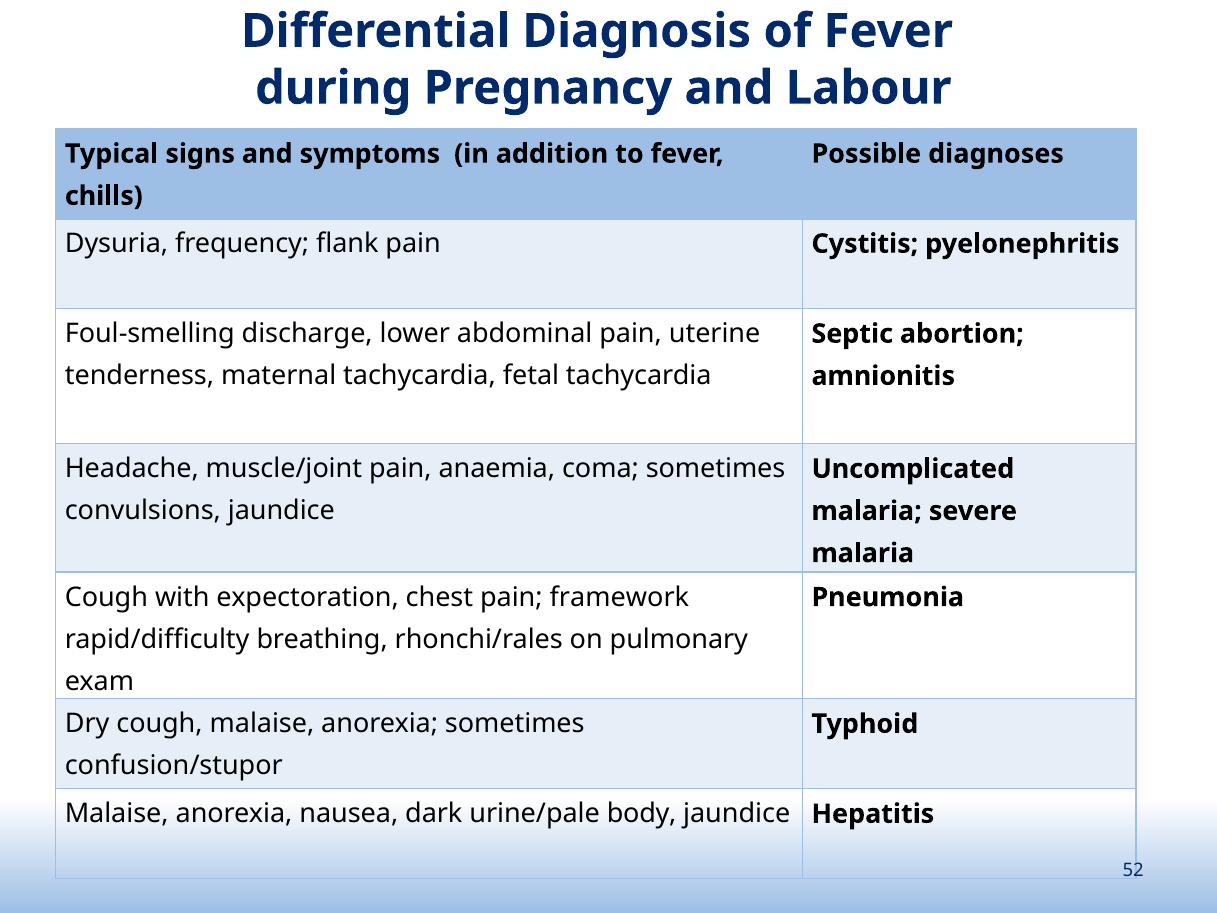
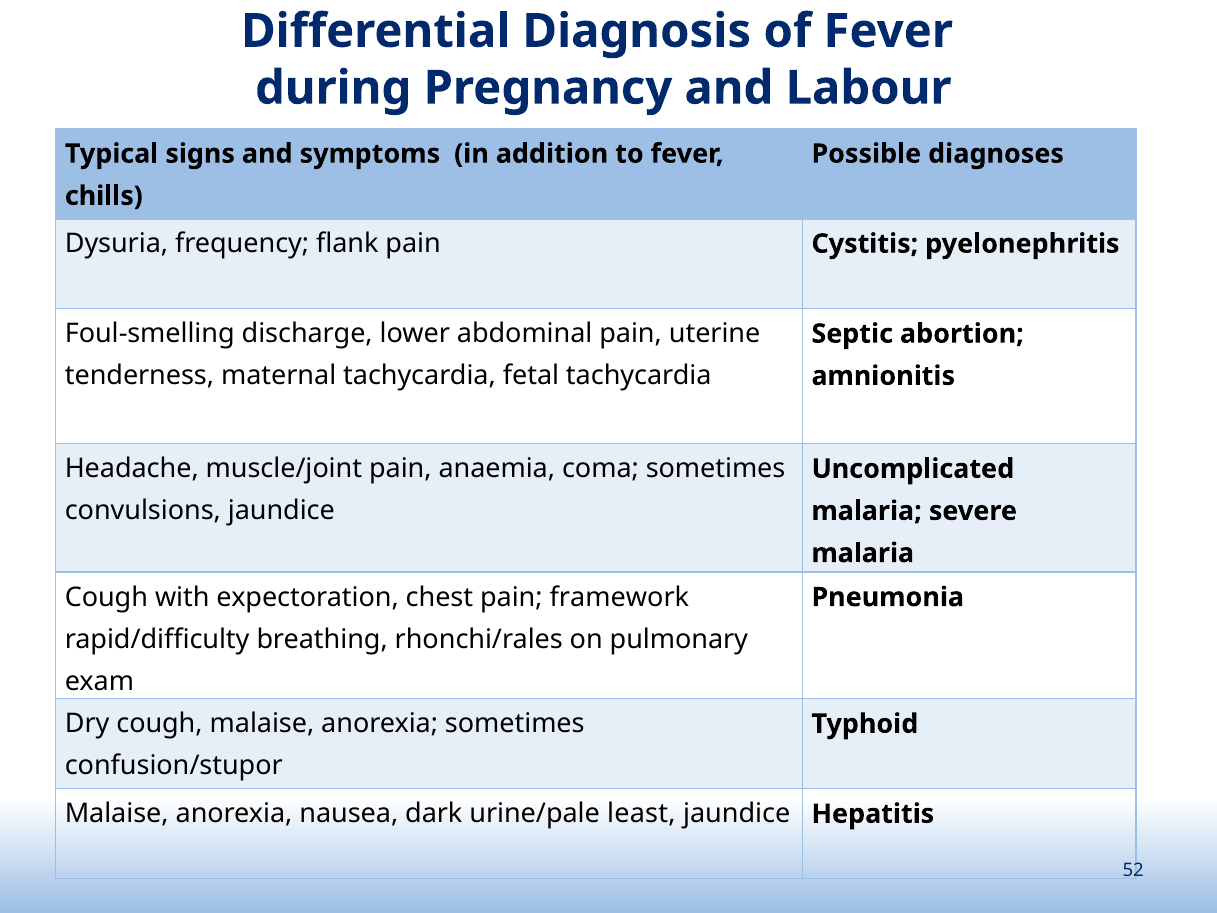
body: body -> least
